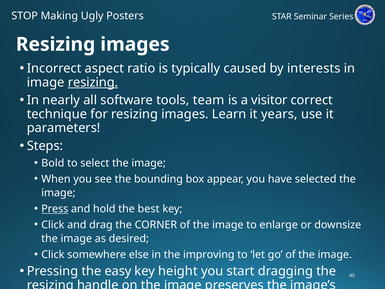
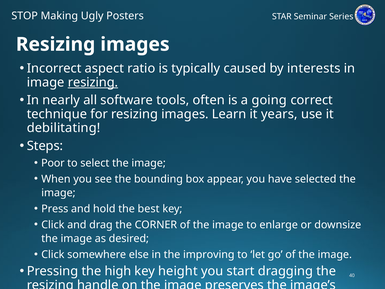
team: team -> often
visitor: visitor -> going
parameters: parameters -> debilitating
Bold: Bold -> Poor
Press underline: present -> none
easy: easy -> high
